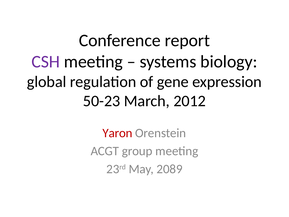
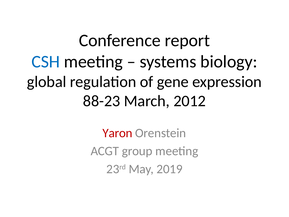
CSH colour: purple -> blue
50-23: 50-23 -> 88-23
2089: 2089 -> 2019
